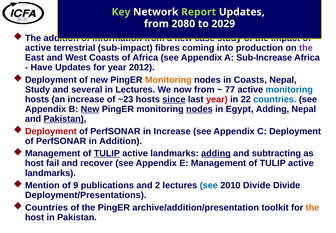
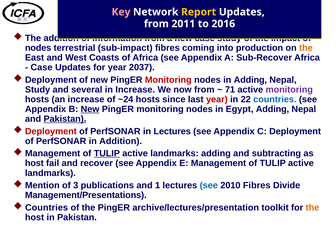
Key colour: light green -> pink
Report colour: light green -> yellow
2080: 2080 -> 2011
2029: 2029 -> 2016
active at (38, 48): active -> nodes
the at (306, 48) colour: purple -> orange
Sub-Increase: Sub-Increase -> Sub-Recover
Have at (42, 67): Have -> Case
2012: 2012 -> 2037
Monitoring at (168, 80) colour: orange -> red
in Coasts: Coasts -> Adding
in Lectures: Lectures -> Increase
77: 77 -> 71
monitoring at (289, 89) colour: blue -> purple
~23: ~23 -> ~24
since underline: present -> none
nodes at (199, 109) underline: present -> none
in Increase: Increase -> Lectures
adding at (216, 153) underline: present -> none
9: 9 -> 3
2: 2 -> 1
2010 Divide: Divide -> Fibres
Deployment/Presentations: Deployment/Presentations -> Management/Presentations
archive/addition/presentation: archive/addition/presentation -> archive/lectures/presentation
